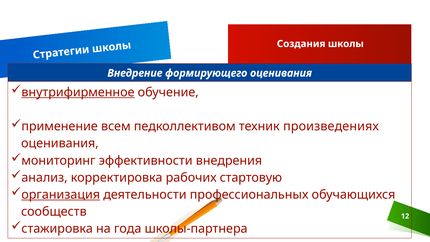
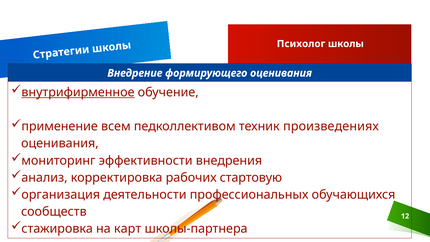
Создания: Создания -> Психолог
организация underline: present -> none
года: года -> карт
